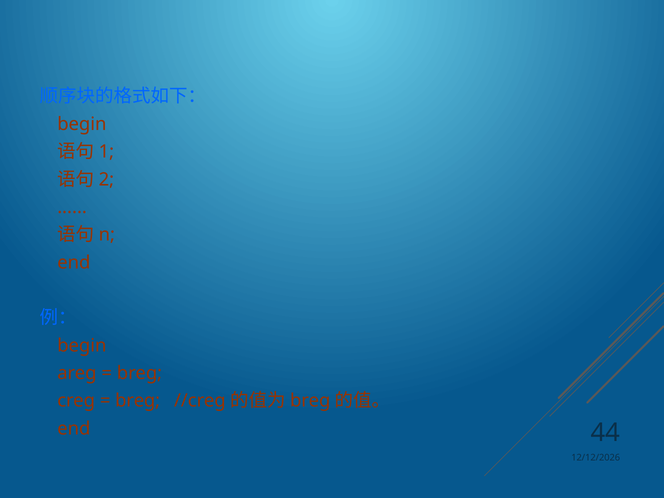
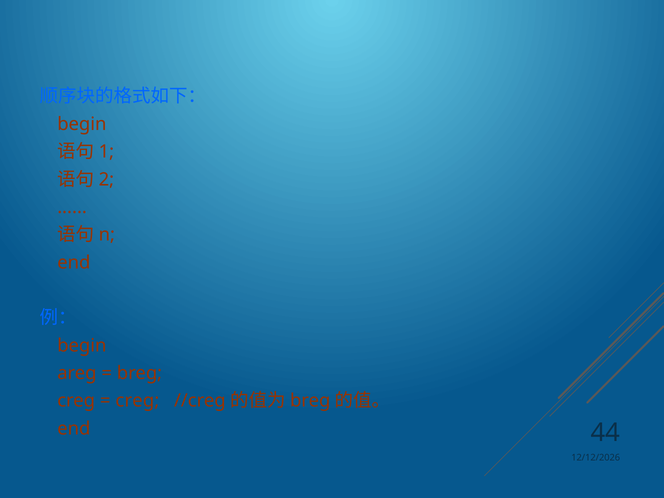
breg at (138, 401): breg -> creg
